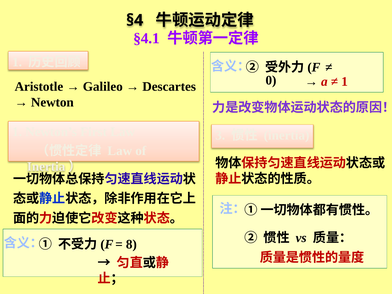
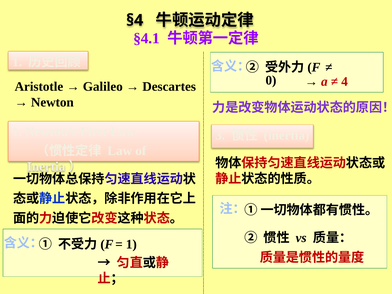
1 at (345, 81): 1 -> 4
8 at (131, 244): 8 -> 1
